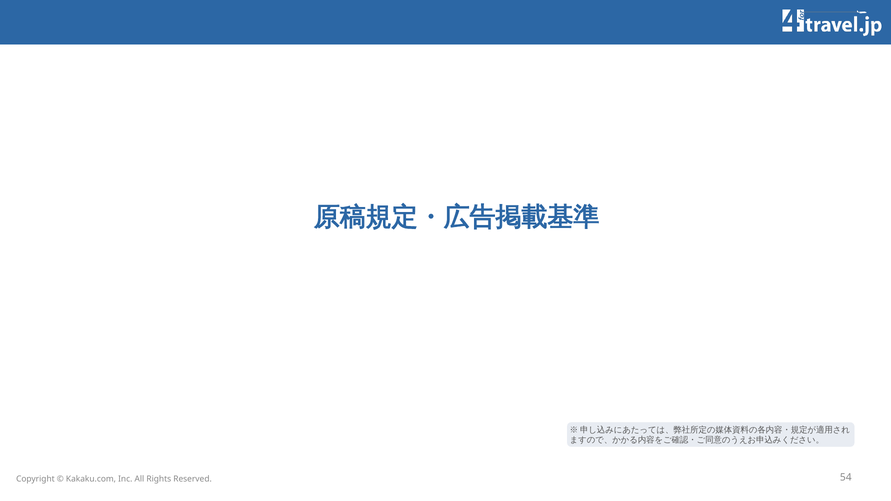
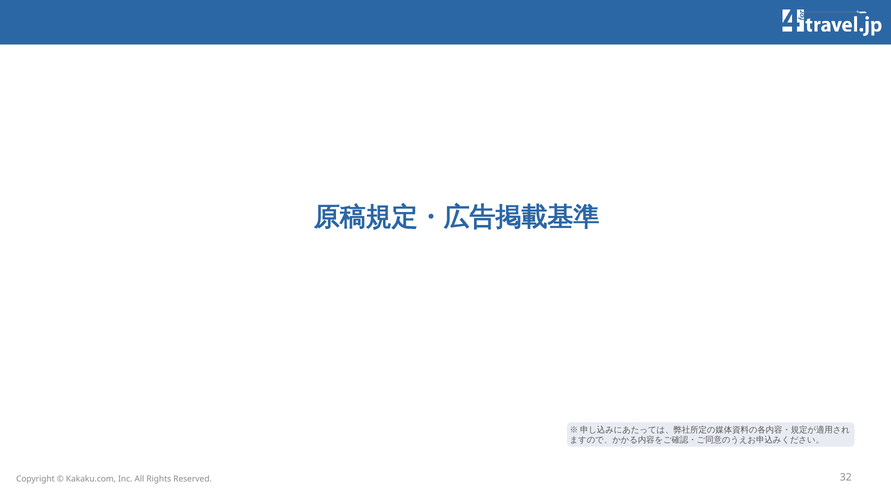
54: 54 -> 32
